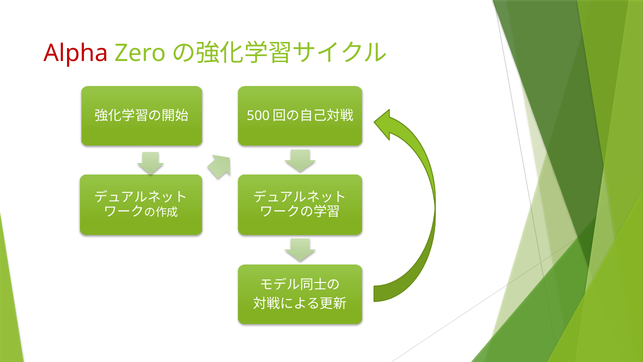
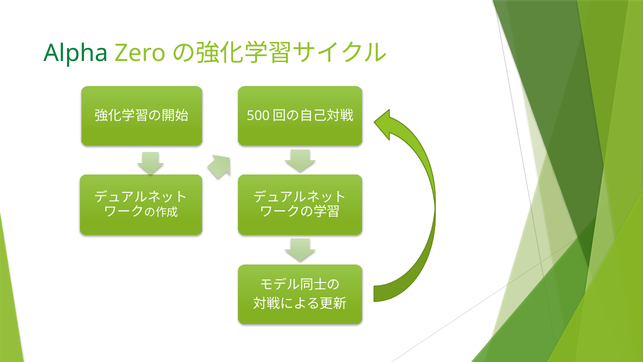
Alpha colour: red -> green
